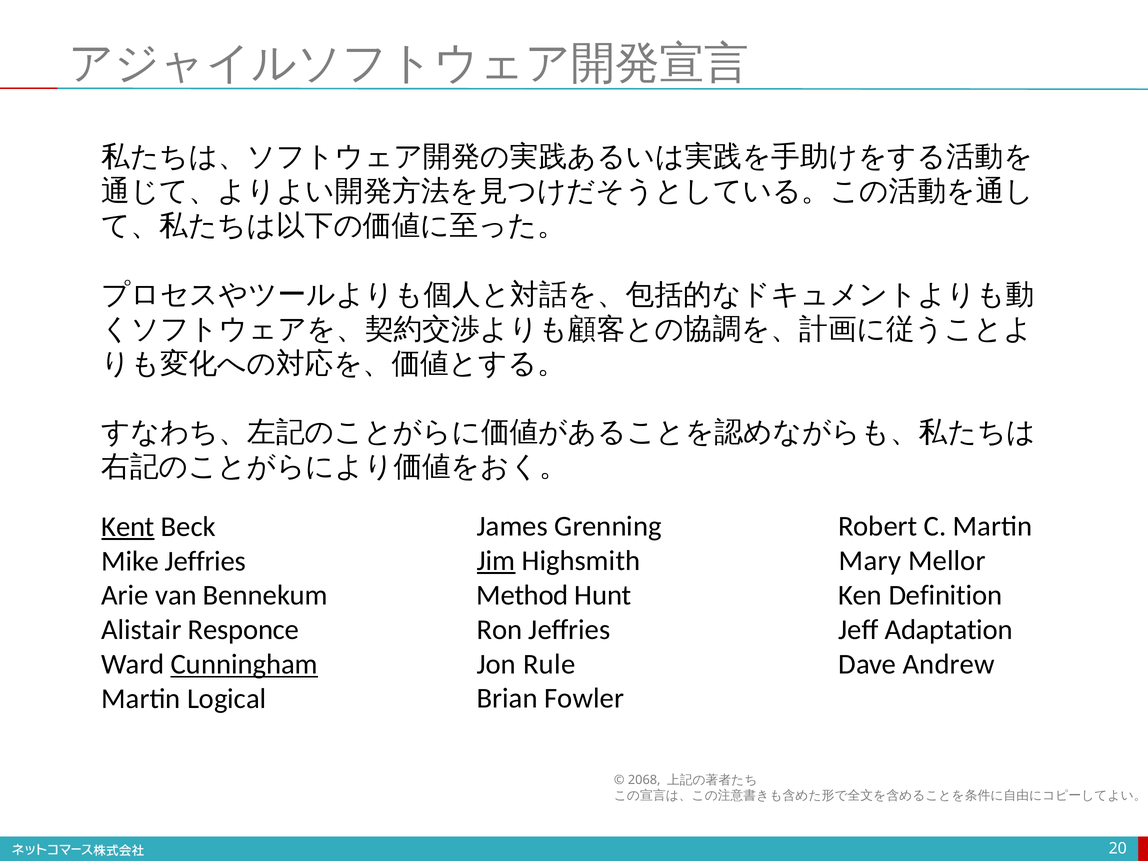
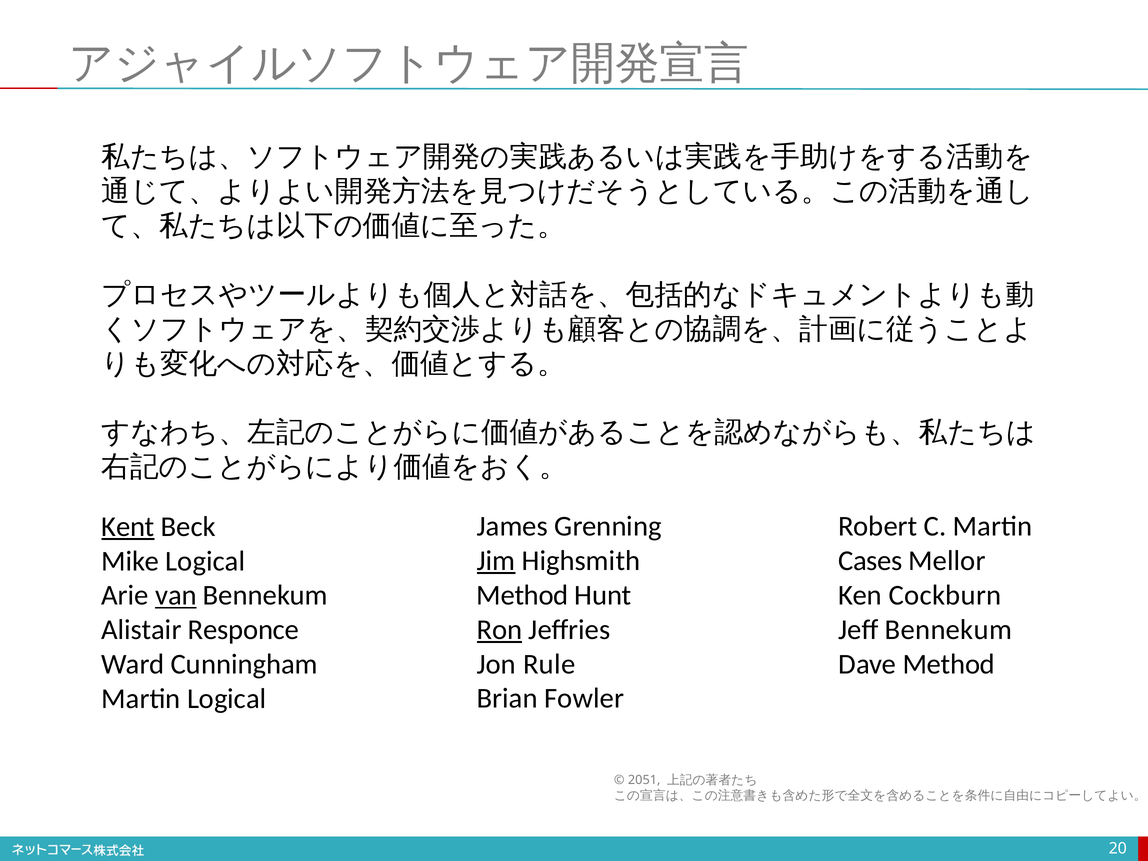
Mary: Mary -> Cases
Mike Jeffries: Jeffries -> Logical
Definition: Definition -> Cockburn
van underline: none -> present
Ron underline: none -> present
Jeff Adaptation: Adaptation -> Bennekum
Dave Andrew: Andrew -> Method
Cunningham underline: present -> none
2068: 2068 -> 2051
